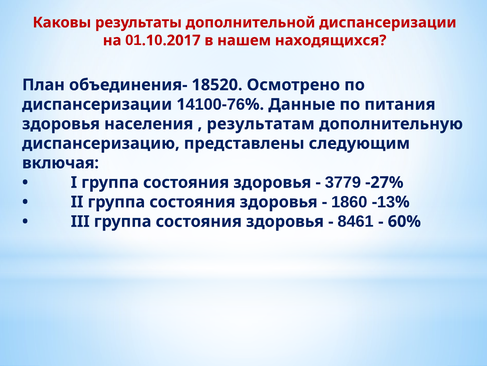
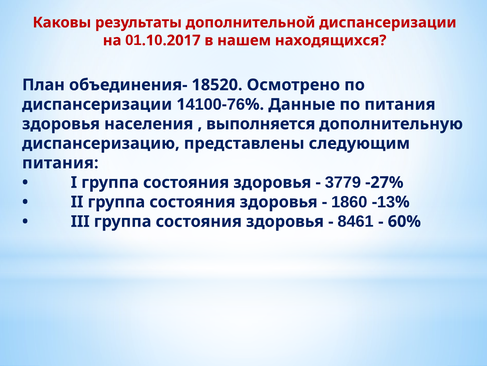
результатам: результатам -> выполняется
включая at (60, 163): включая -> питания
